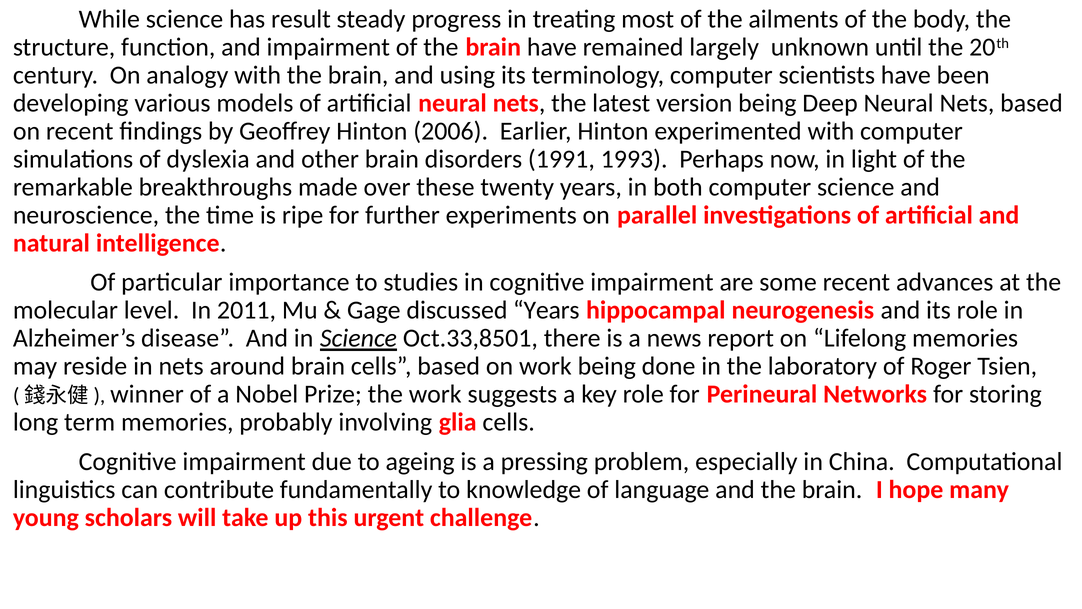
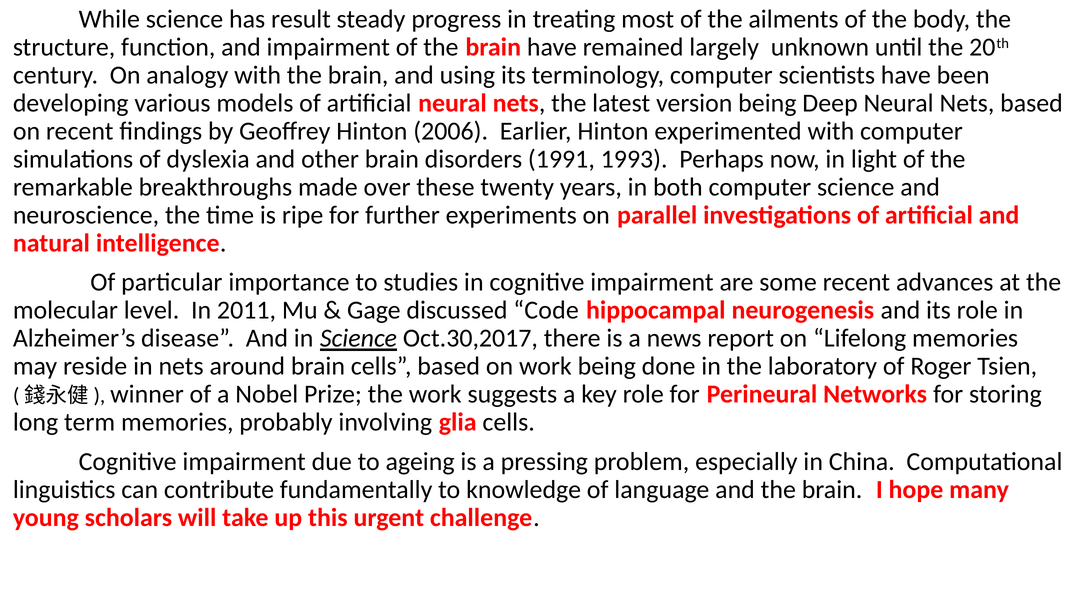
discussed Years: Years -> Code
Oct.33,8501: Oct.33,8501 -> Oct.30,2017
